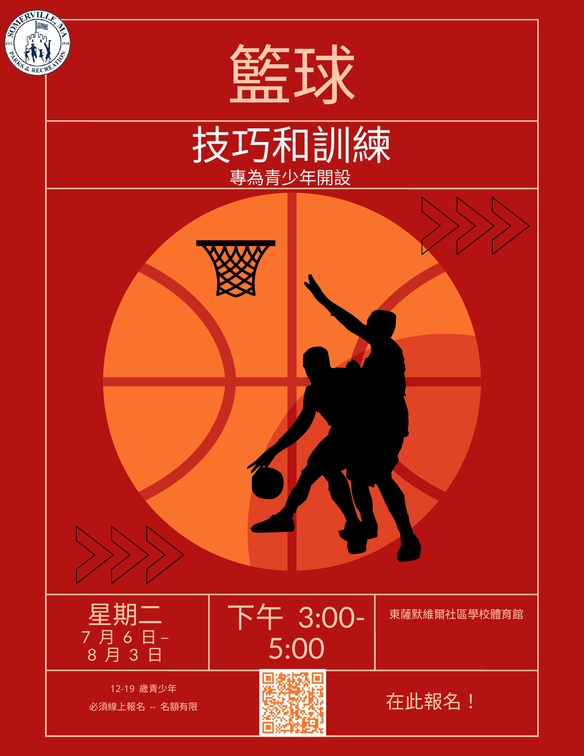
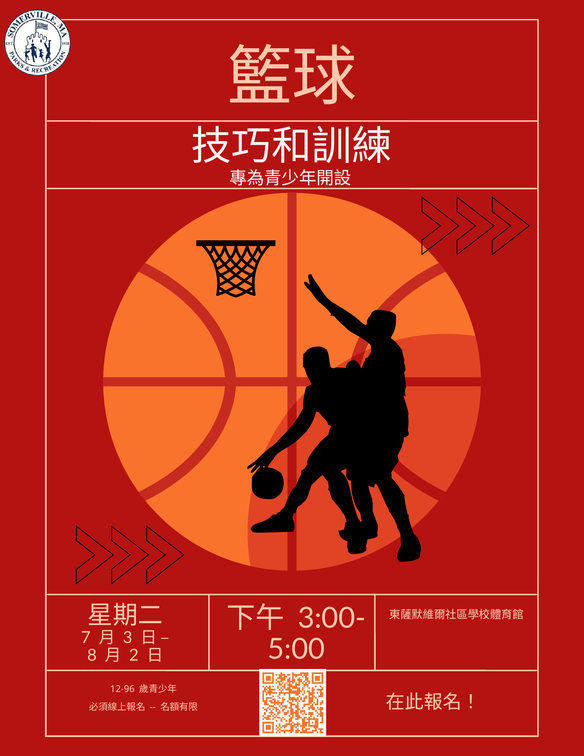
6: 6 -> 3
3: 3 -> 2
12-19: 12-19 -> 12-96
